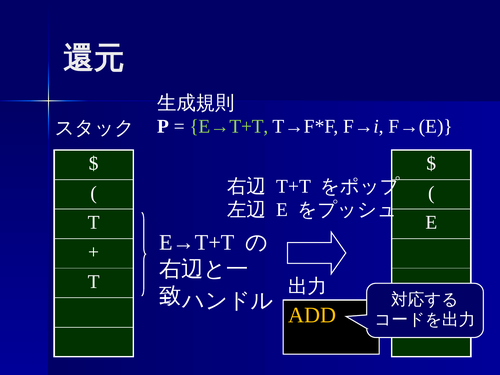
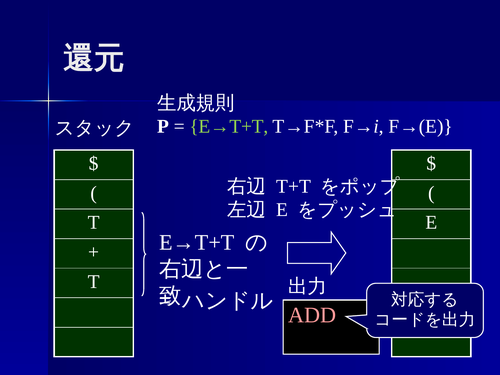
ADD colour: yellow -> pink
